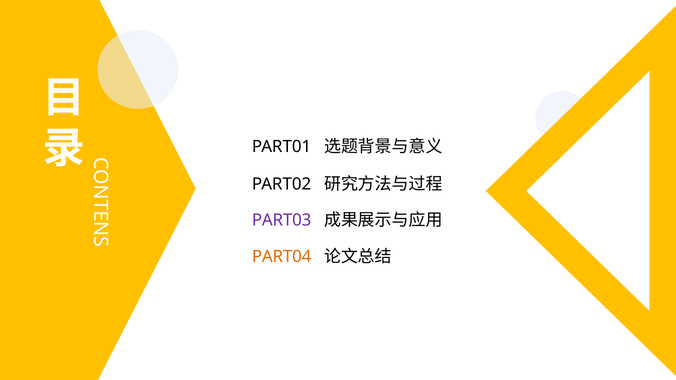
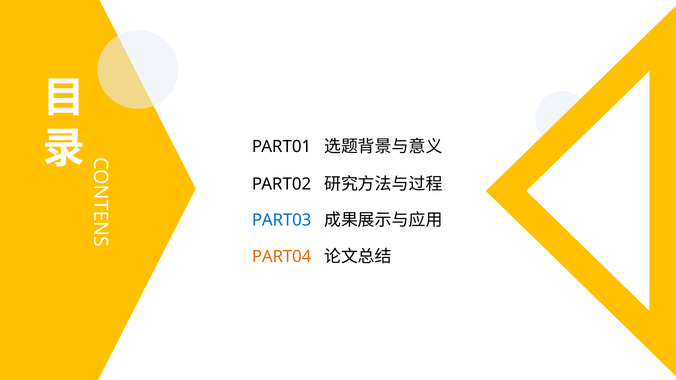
PART03 colour: purple -> blue
